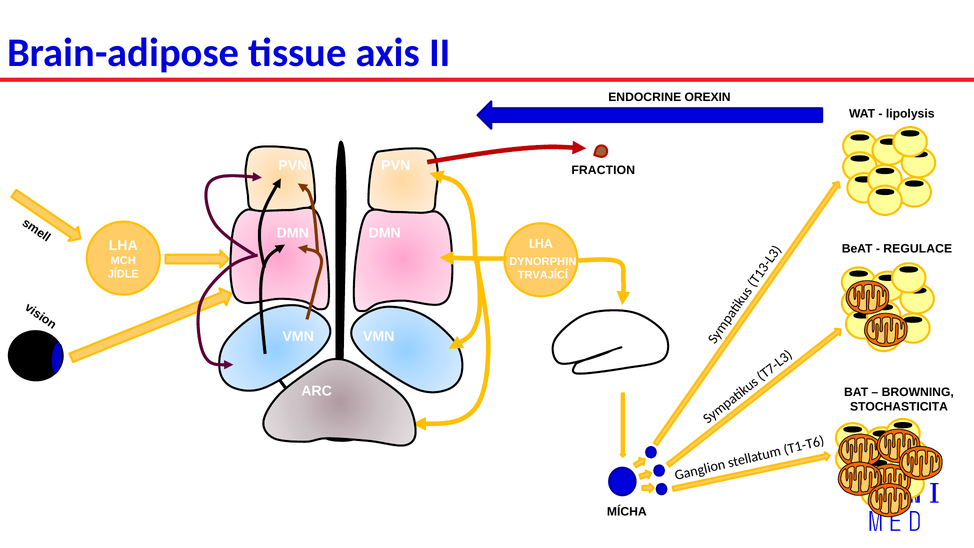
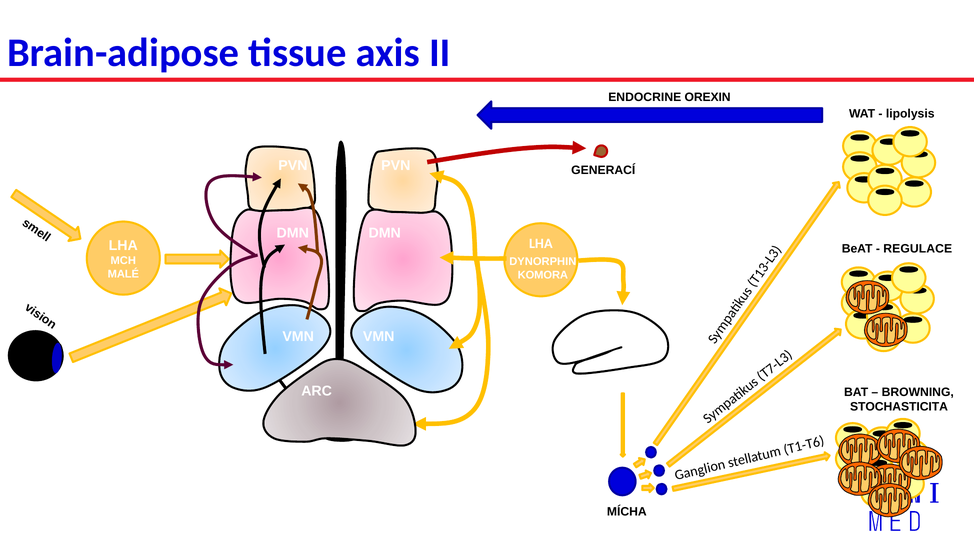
FRACTION: FRACTION -> GENERACÍ
JÍDLE: JÍDLE -> MALÉ
TRVAJÍCÍ: TRVAJÍCÍ -> KOMORA
